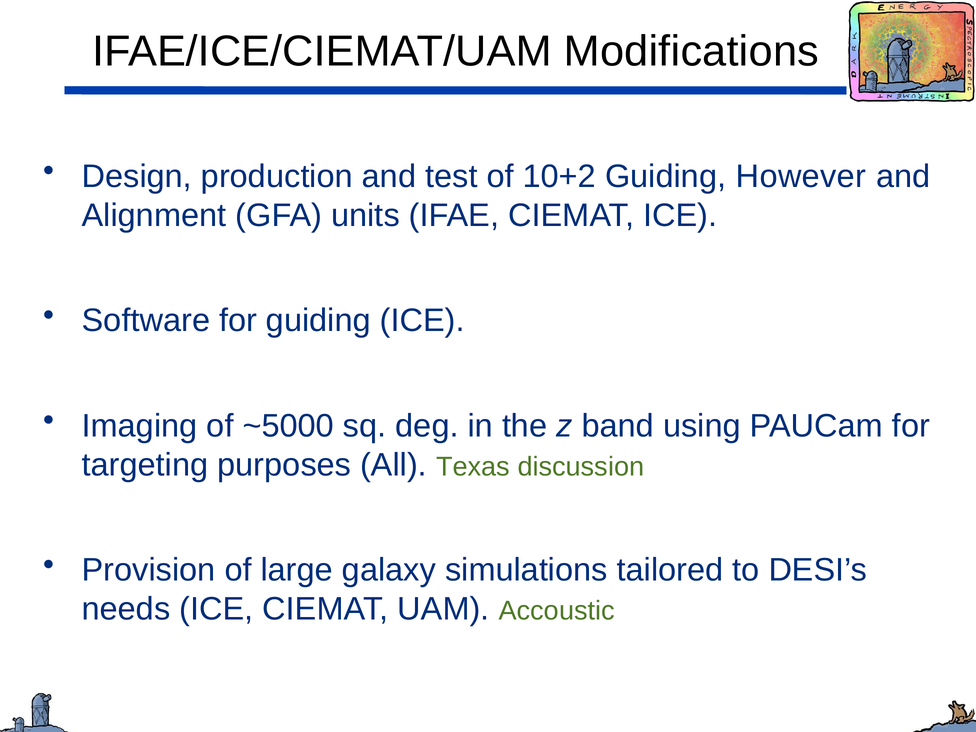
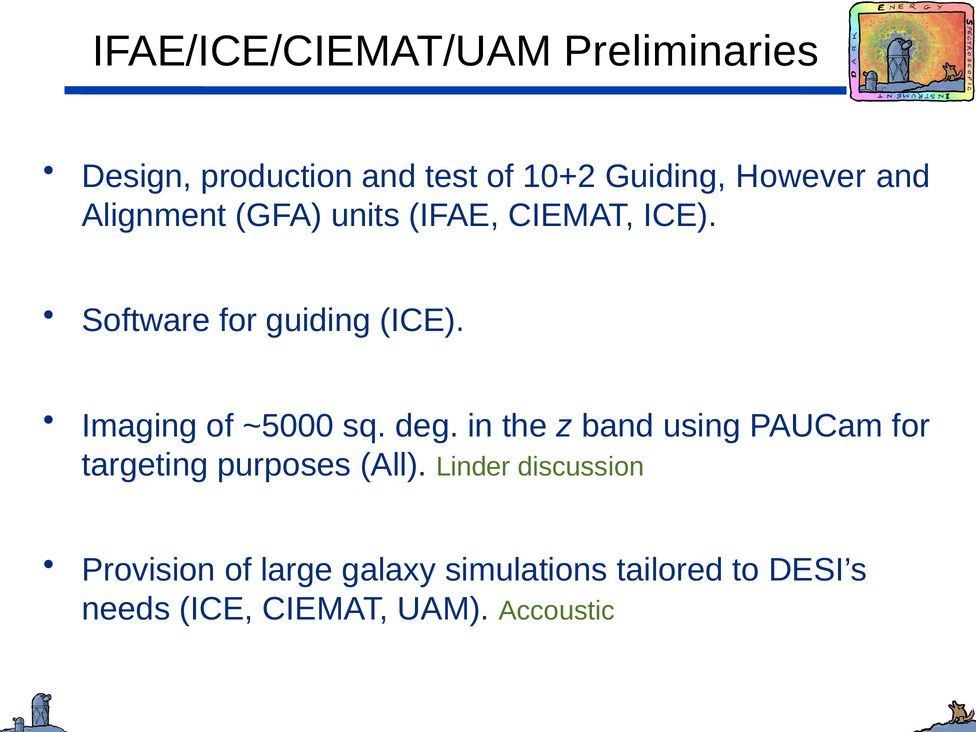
Modifications: Modifications -> Preliminaries
Texas: Texas -> Linder
